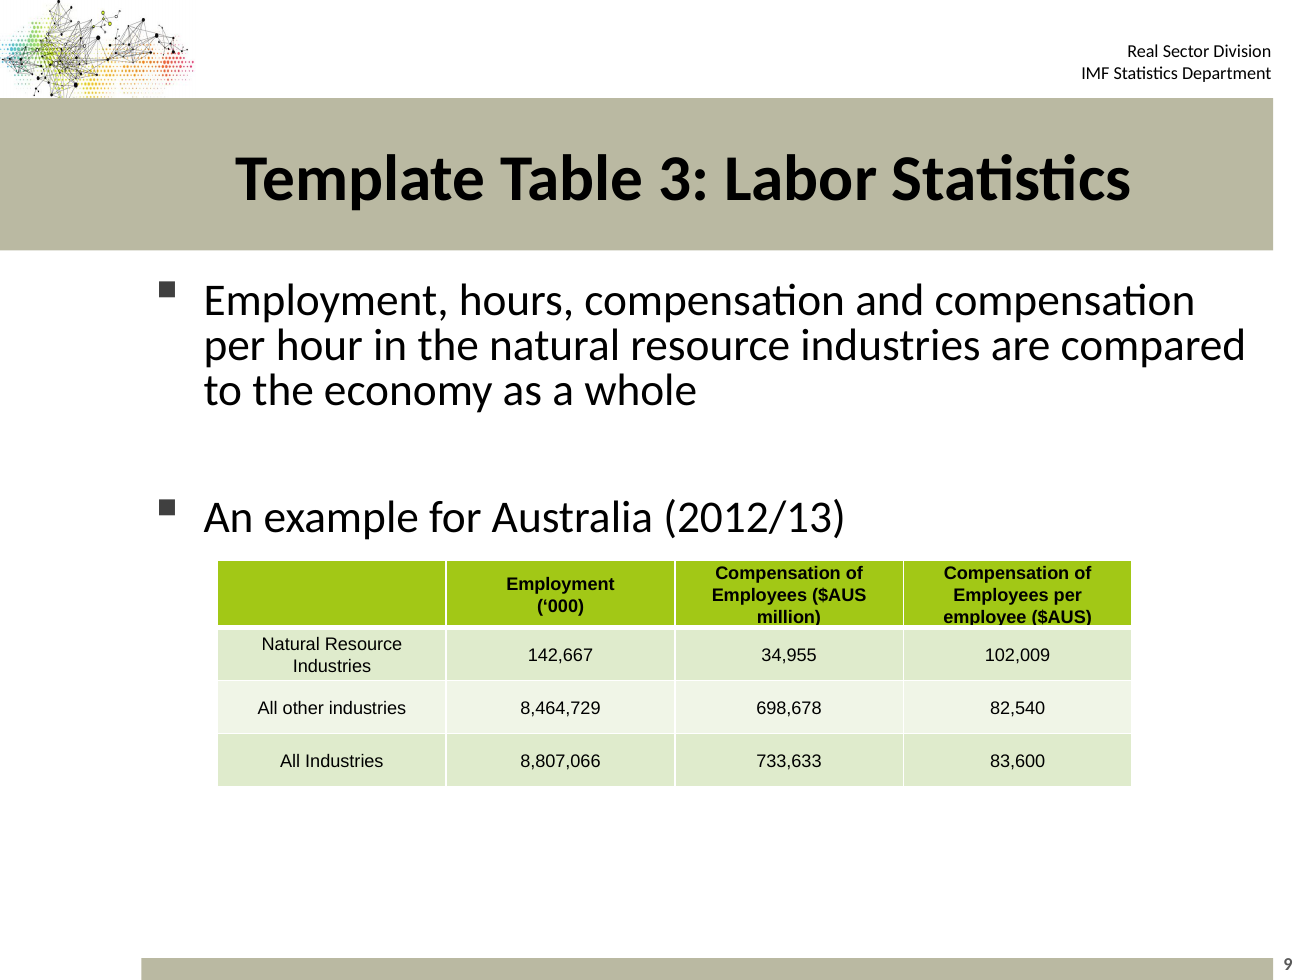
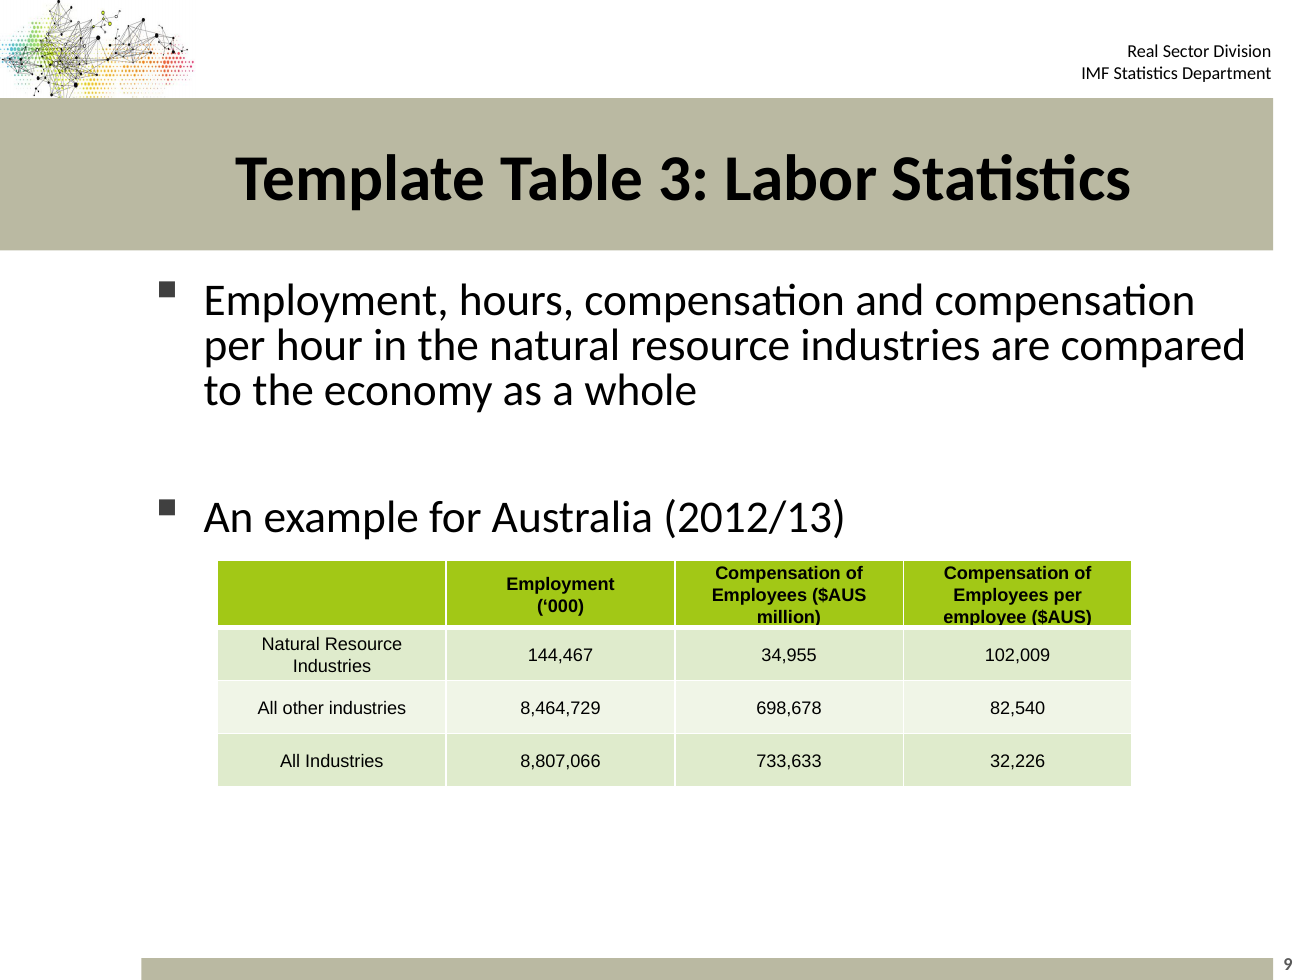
142,667: 142,667 -> 144,467
83,600: 83,600 -> 32,226
